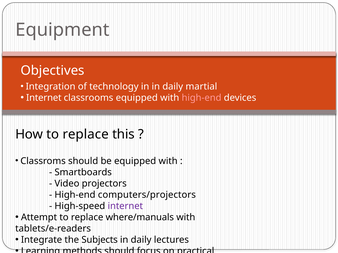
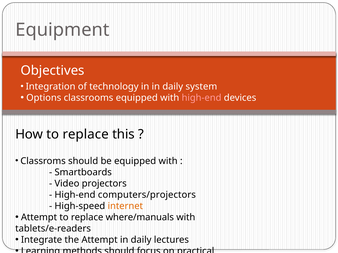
martial: martial -> system
Internet at (44, 98): Internet -> Options
internet at (125, 206) colour: purple -> orange
the Subjects: Subjects -> Attempt
